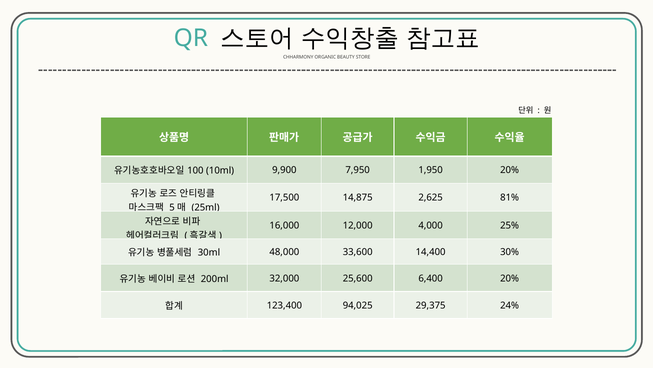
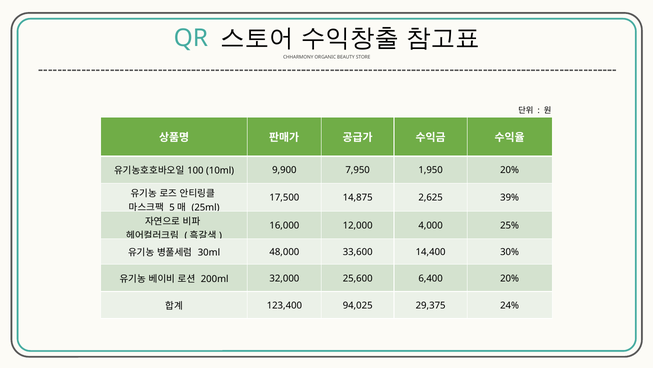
81%: 81% -> 39%
